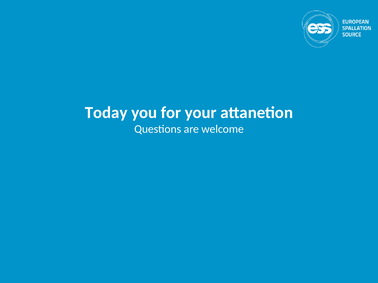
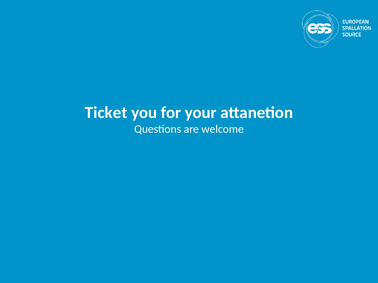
Today: Today -> Ticket
